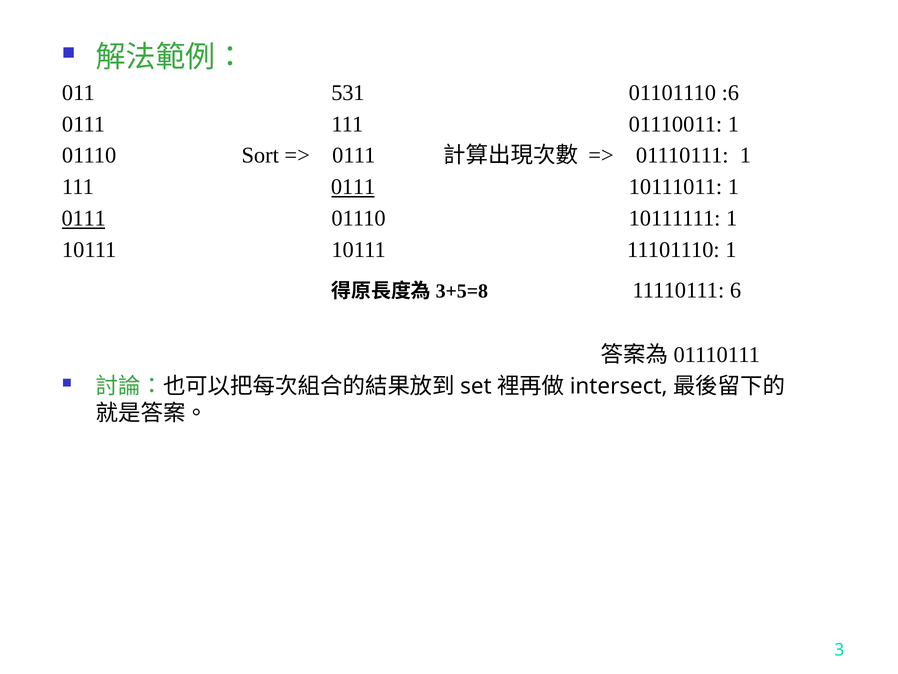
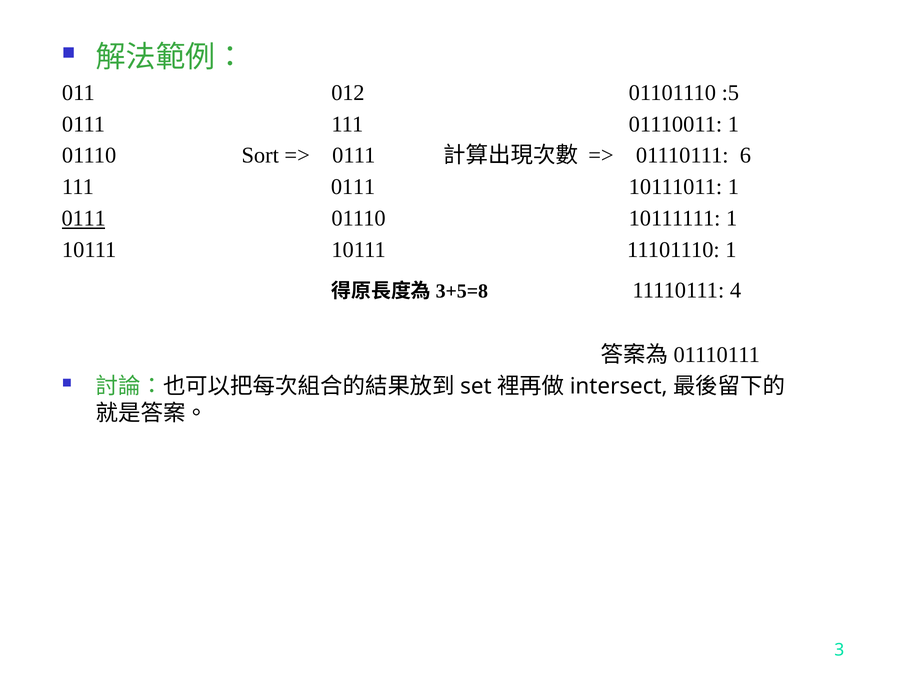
531: 531 -> 012
:6: :6 -> :5
01110111 1: 1 -> 6
0111 at (353, 187) underline: present -> none
6: 6 -> 4
